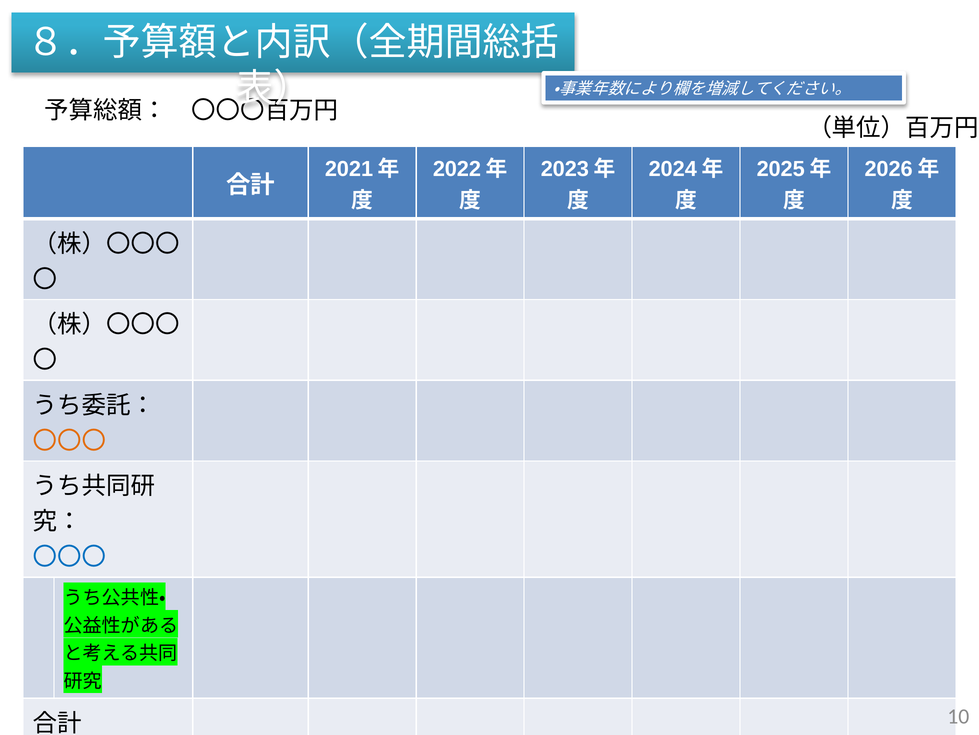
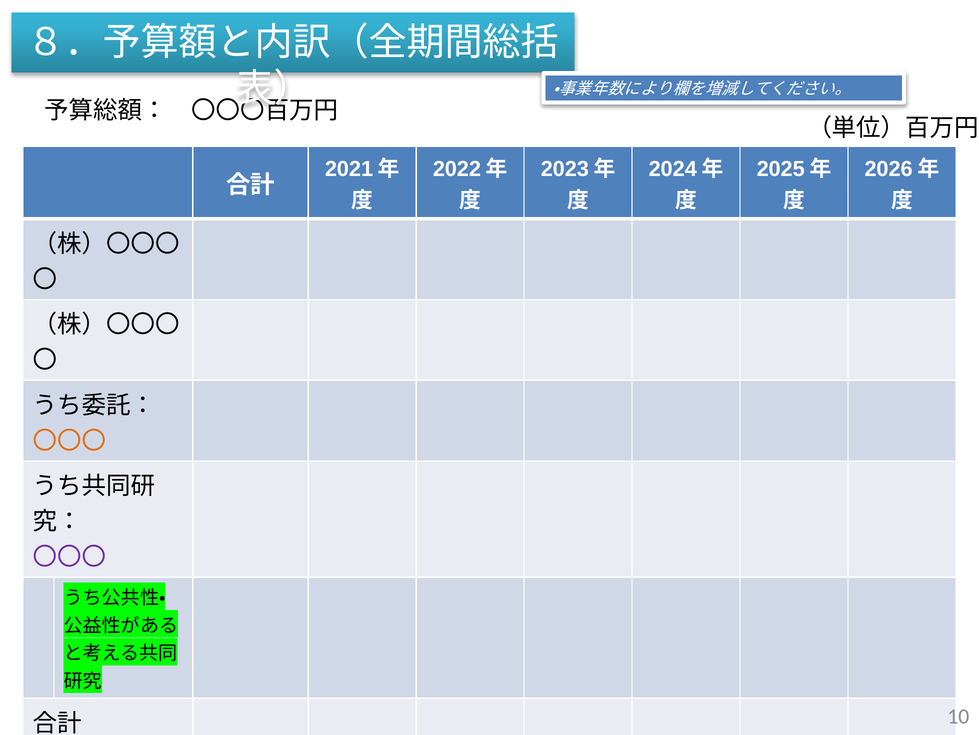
〇〇〇 at (70, 557) colour: blue -> purple
